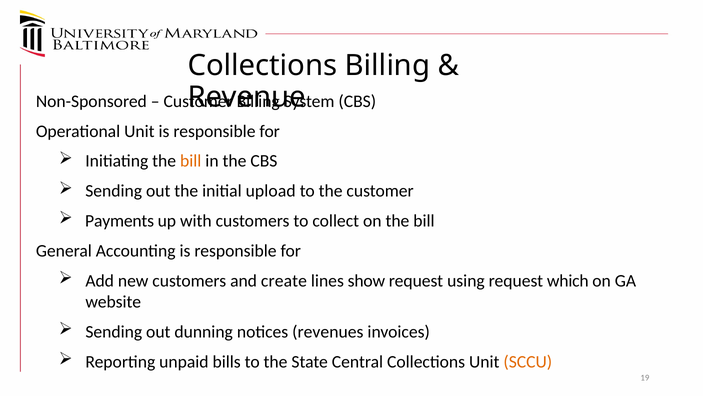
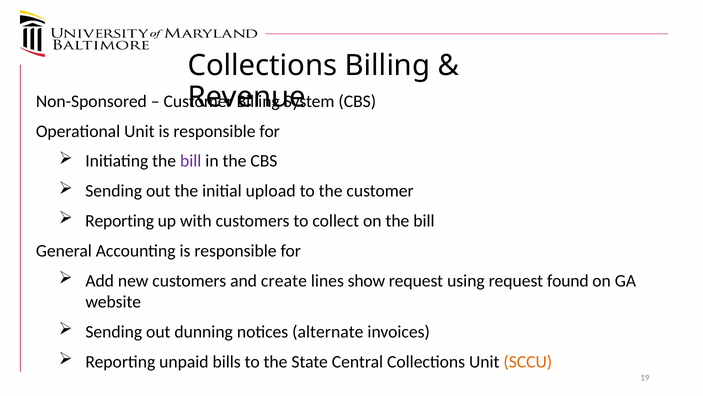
bill at (191, 161) colour: orange -> purple
Payments at (120, 221): Payments -> Reporting
which: which -> found
revenues: revenues -> alternate
